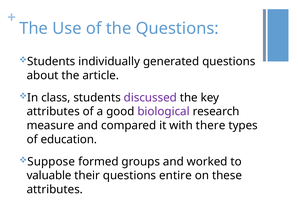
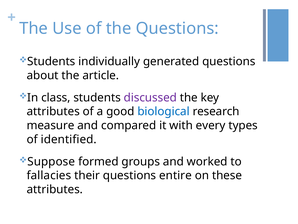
biological colour: purple -> blue
there: there -> every
education: education -> identified
valuable: valuable -> fallacies
